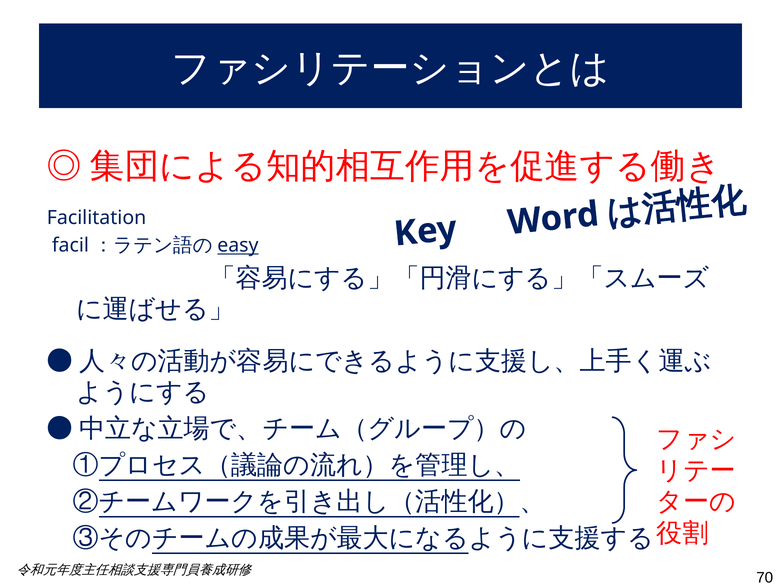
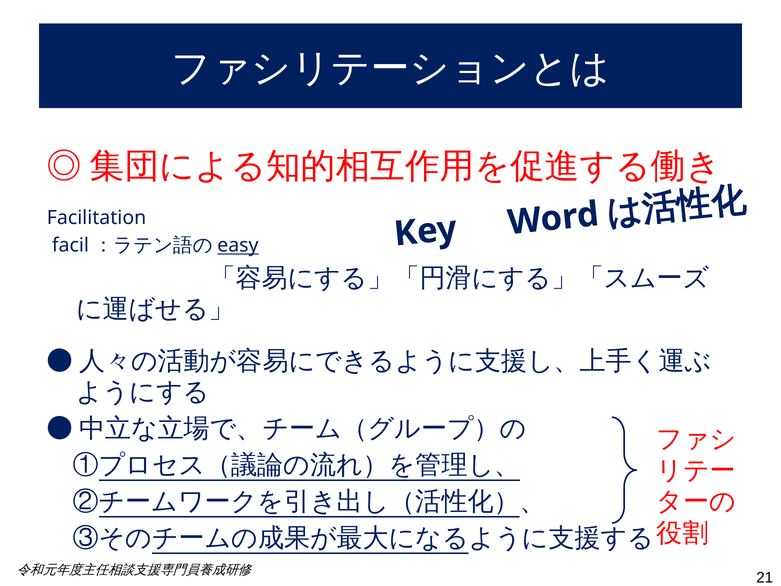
70: 70 -> 21
